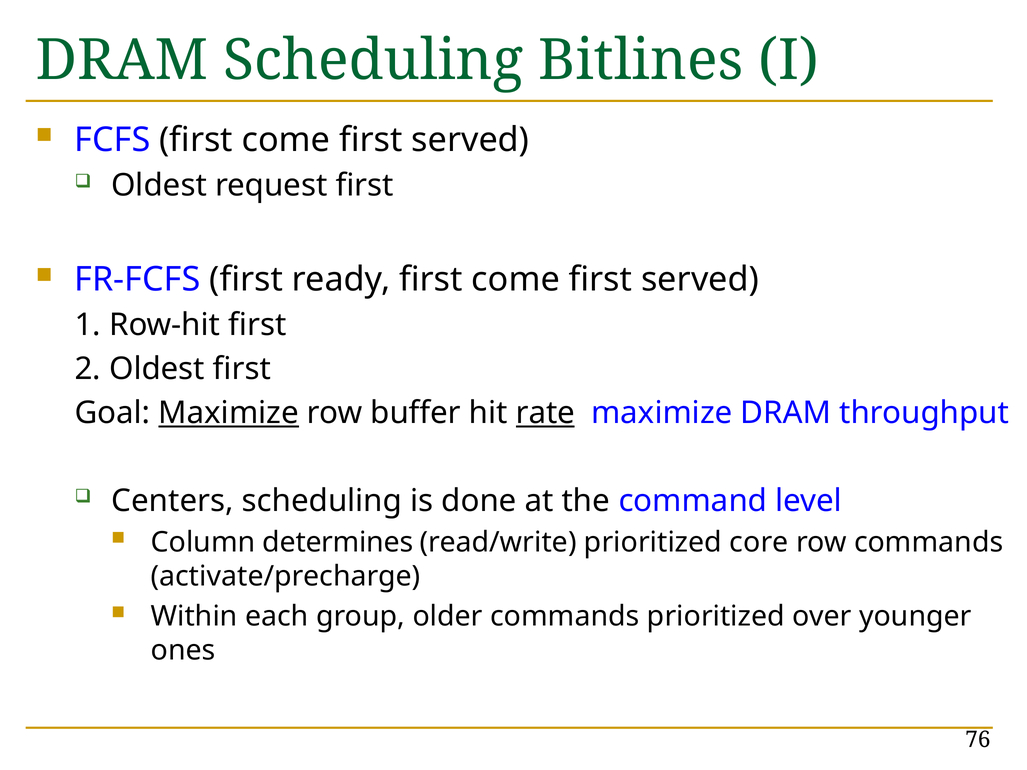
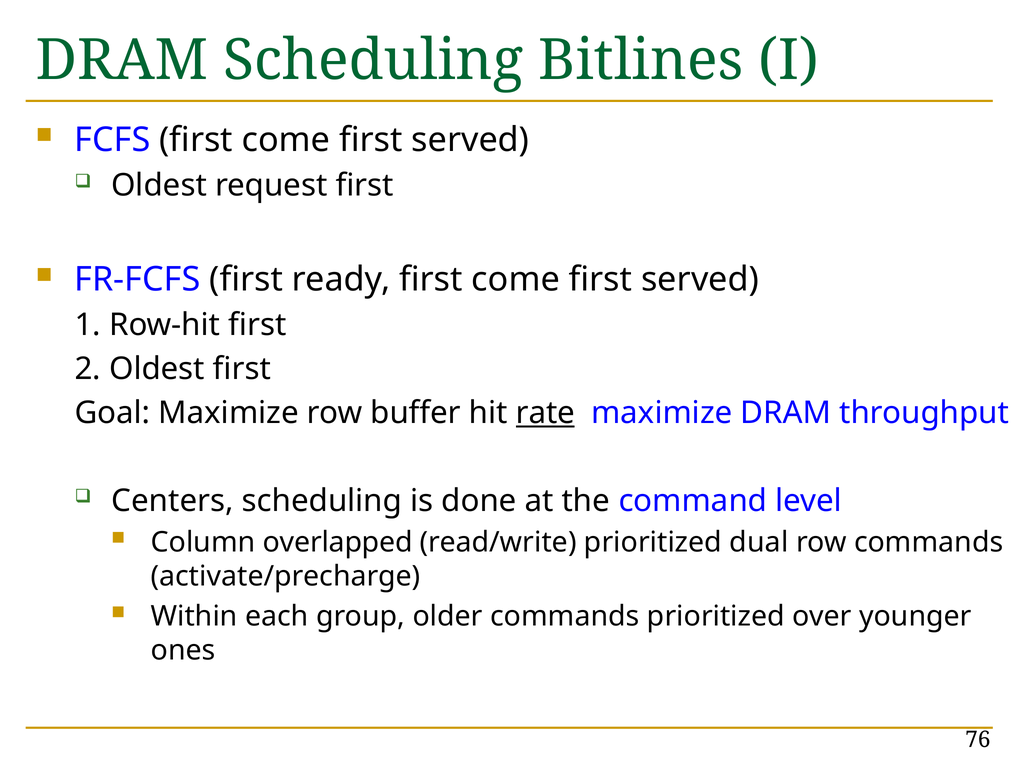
Maximize at (229, 413) underline: present -> none
determines: determines -> overlapped
core: core -> dual
